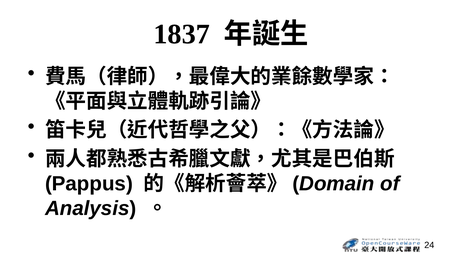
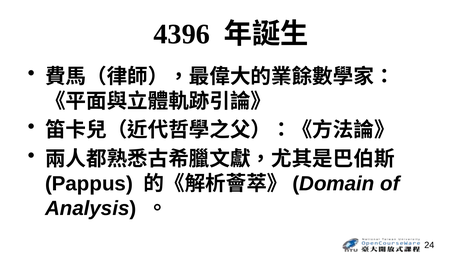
1837: 1837 -> 4396
